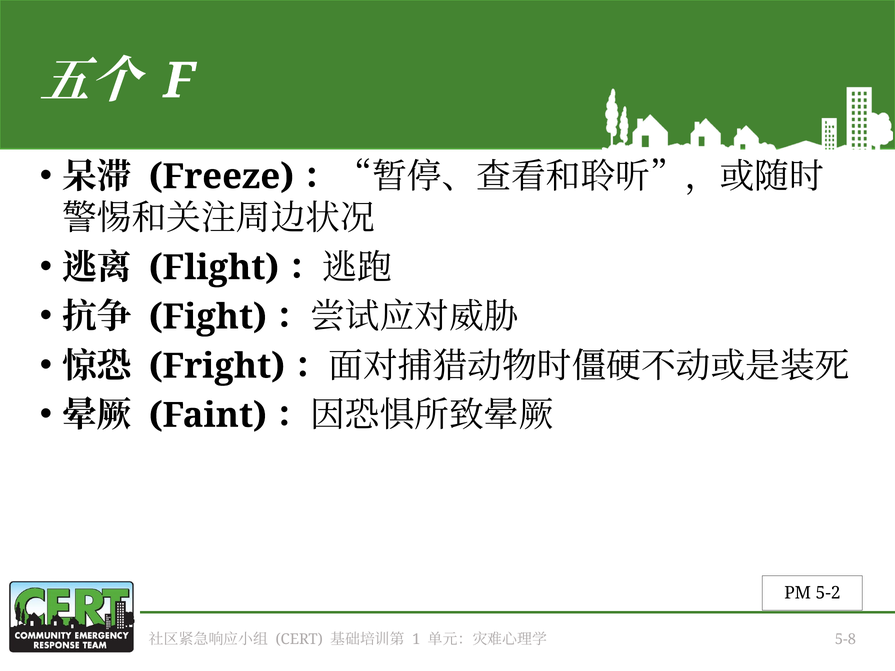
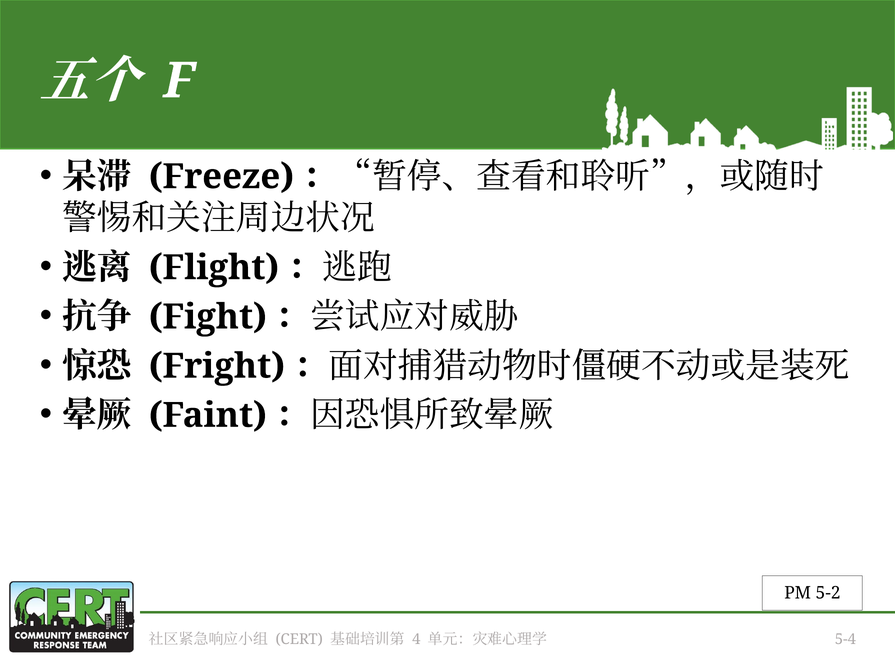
1: 1 -> 4
5-8: 5-8 -> 5-4
